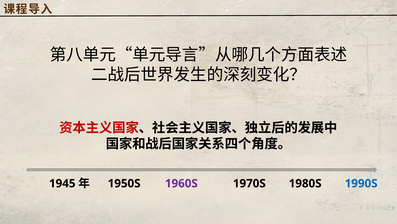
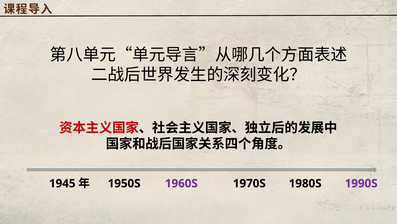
1990S colour: blue -> purple
